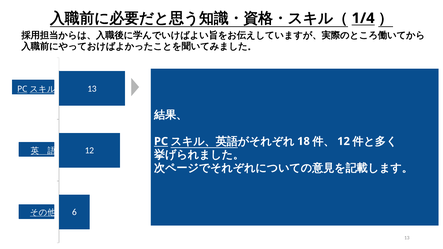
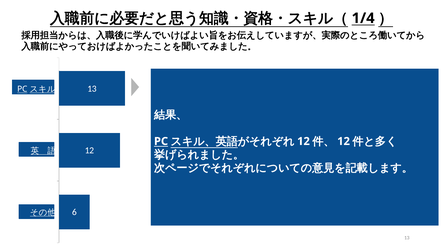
18 at (304, 141): 18 -> 12
